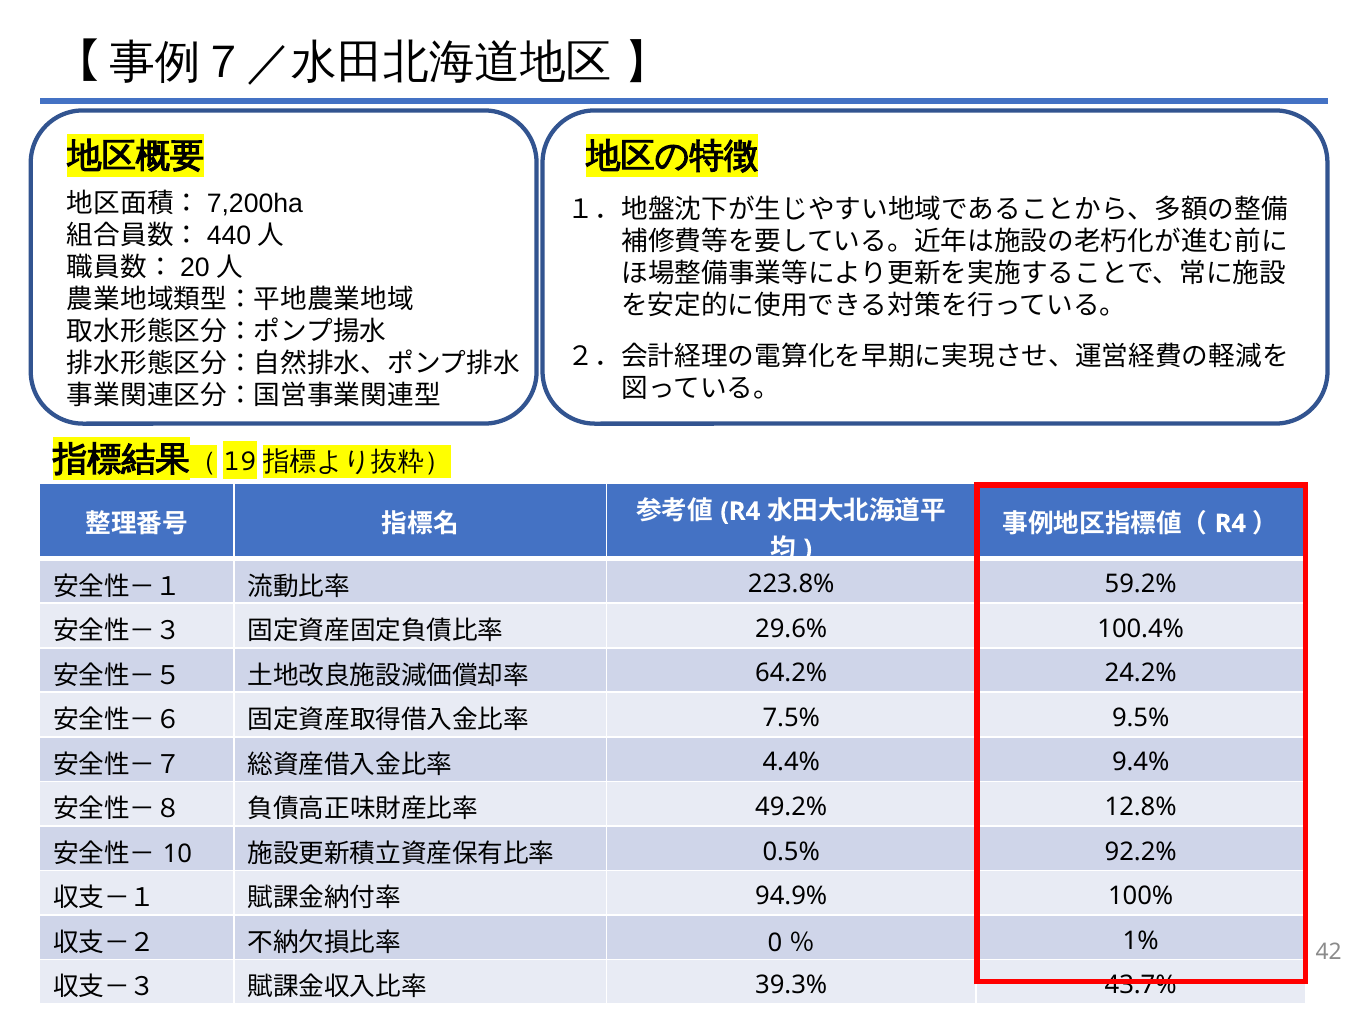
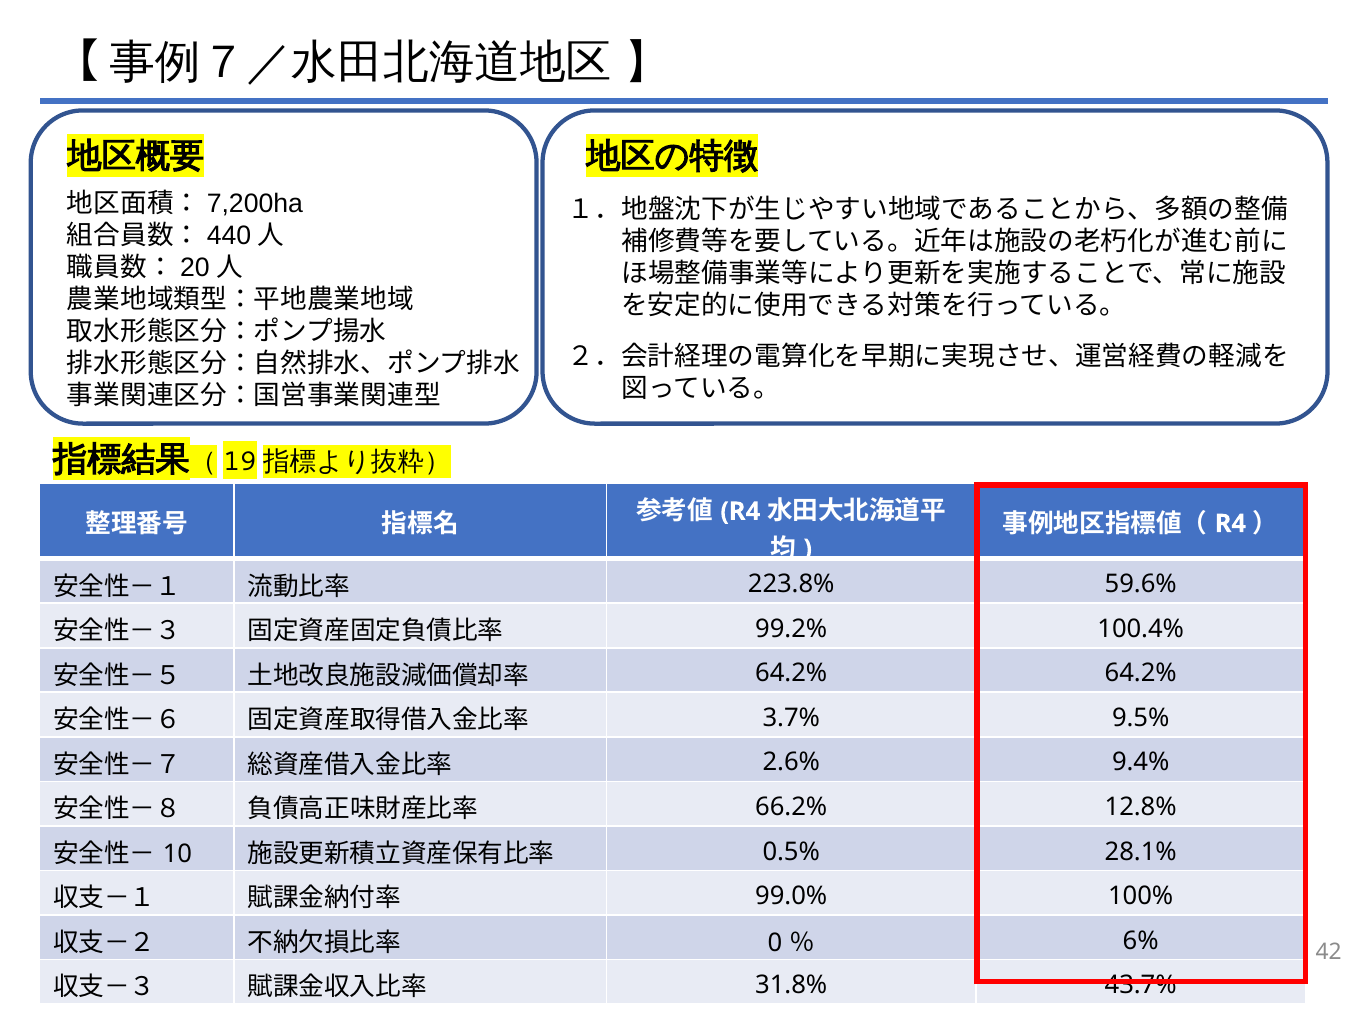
59.2%: 59.2% -> 59.6%
29.6%: 29.6% -> 99.2%
64.2% 24.2%: 24.2% -> 64.2%
7.5%: 7.5% -> 3.7%
4.4%: 4.4% -> 2.6%
49.2%: 49.2% -> 66.2%
92.2%: 92.2% -> 28.1%
94.9%: 94.9% -> 99.0%
1%: 1% -> 6%
39.3%: 39.3% -> 31.8%
